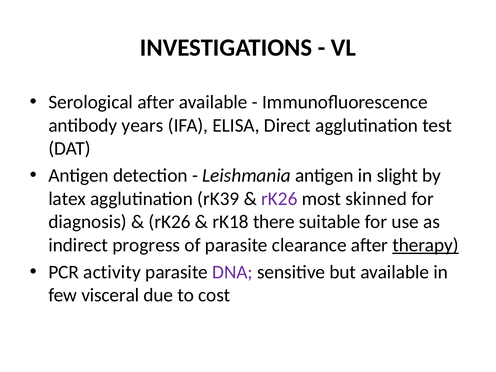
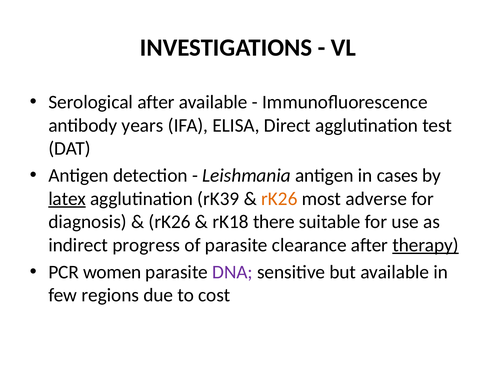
slight: slight -> cases
latex underline: none -> present
rK26 at (279, 199) colour: purple -> orange
skinned: skinned -> adverse
activity: activity -> women
visceral: visceral -> regions
